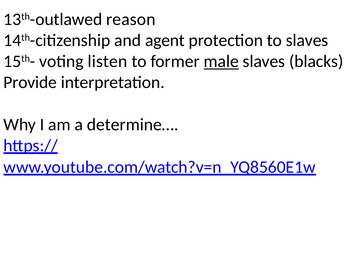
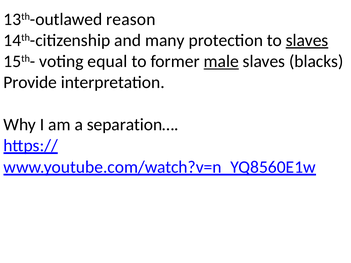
agent: agent -> many
slaves at (307, 40) underline: none -> present
listen: listen -> equal
determine…: determine… -> separation…
